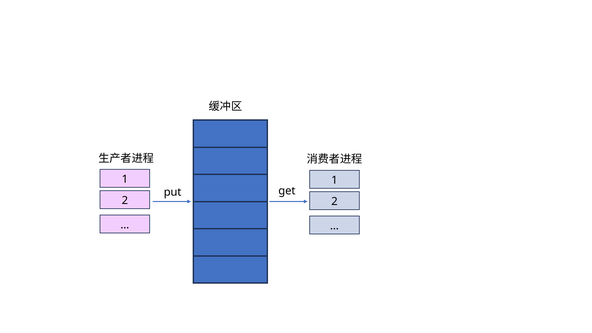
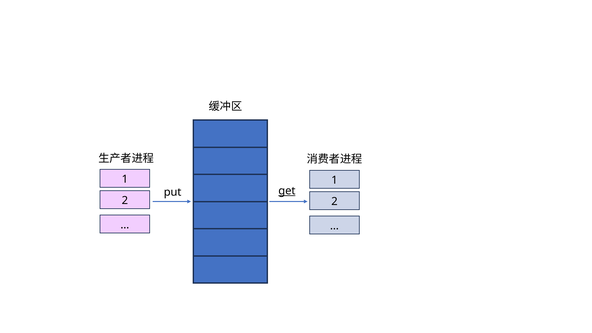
get underline: none -> present
